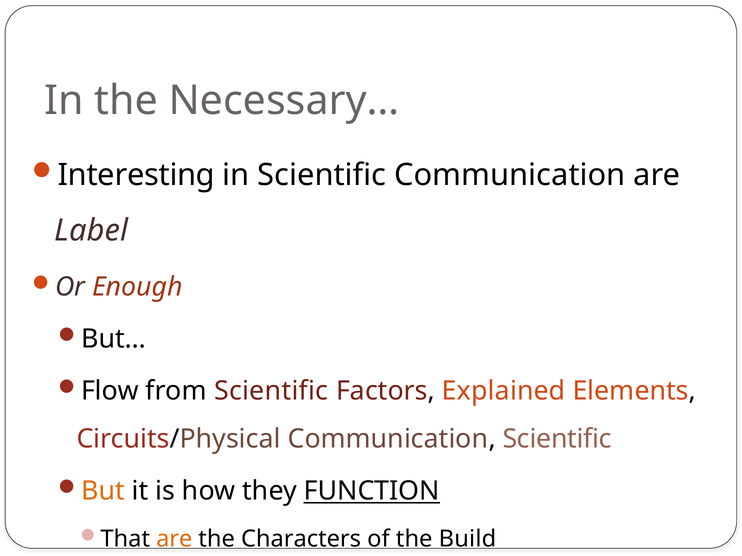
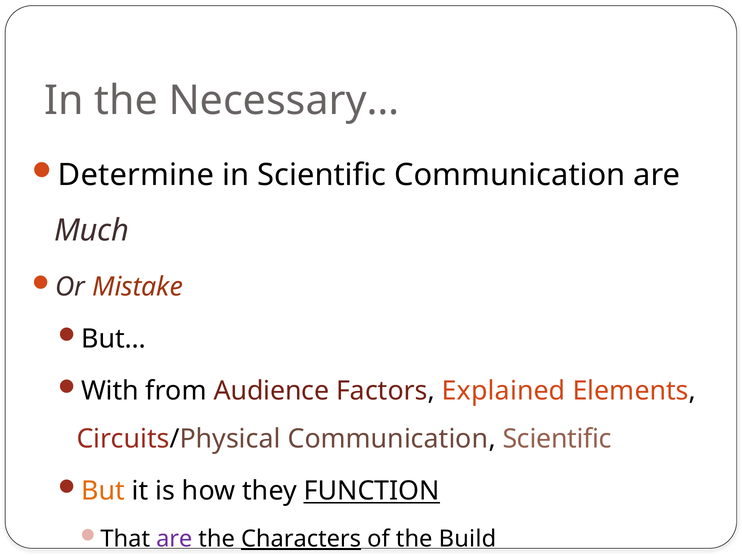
Interesting: Interesting -> Determine
Label: Label -> Much
Enough: Enough -> Mistake
Flow: Flow -> With
from Scientific: Scientific -> Audience
are at (174, 540) colour: orange -> purple
Characters underline: none -> present
